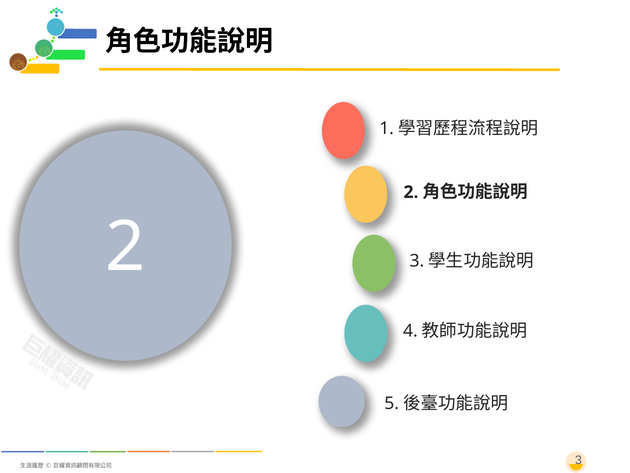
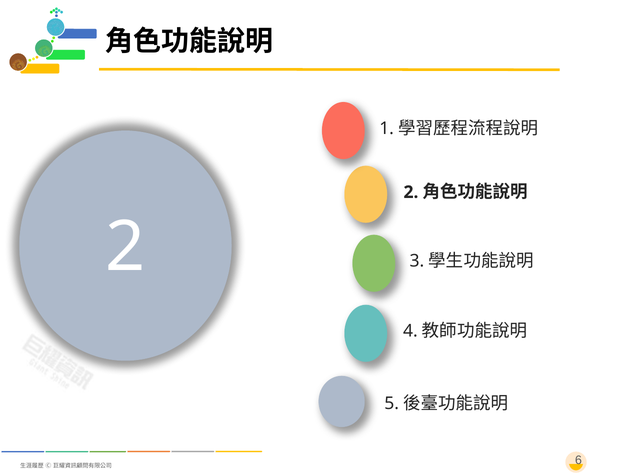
3 at (578, 460): 3 -> 6
